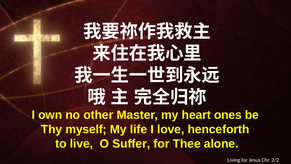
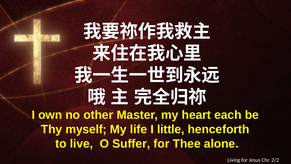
ones: ones -> each
love: love -> little
